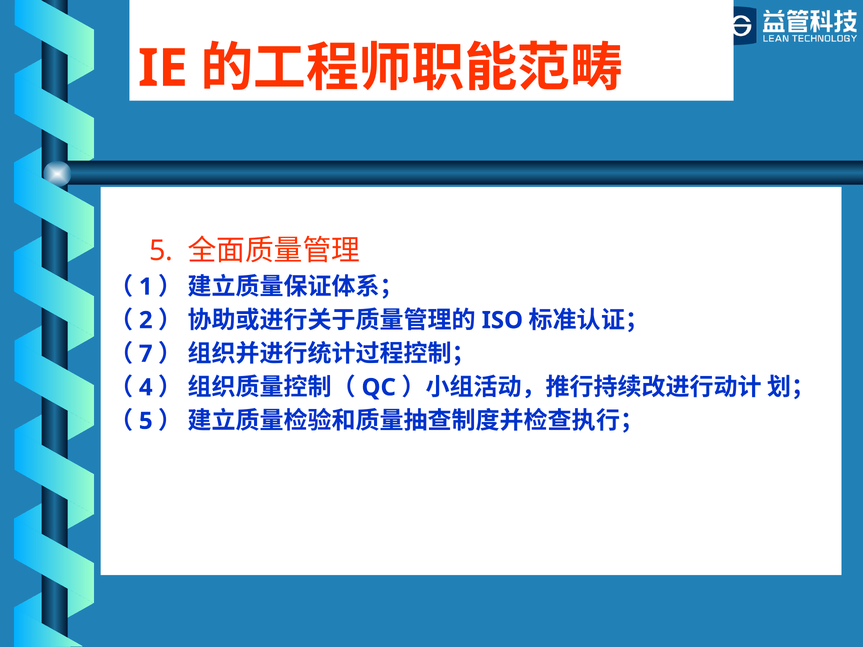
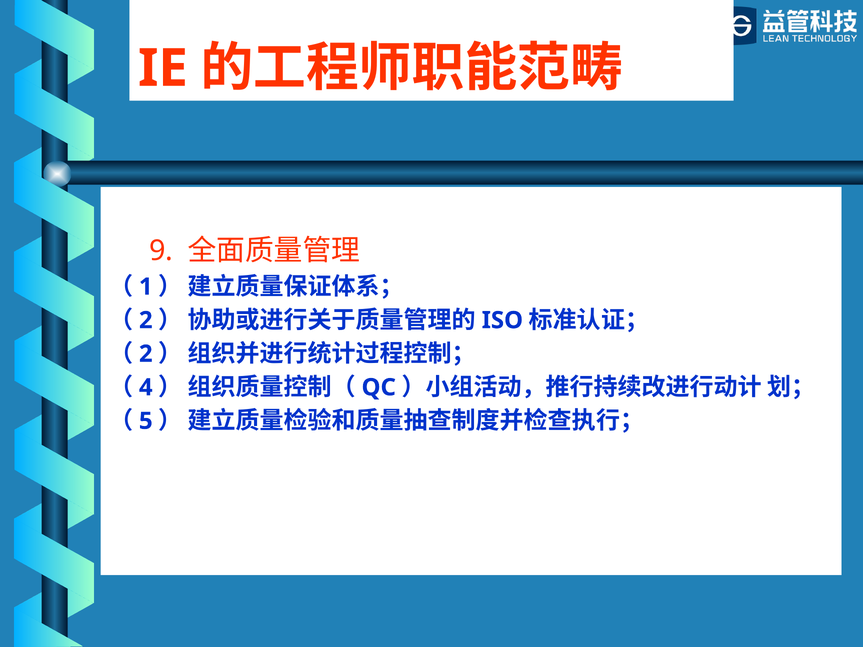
5 at (161, 251): 5 -> 9
7 at (146, 354): 7 -> 2
